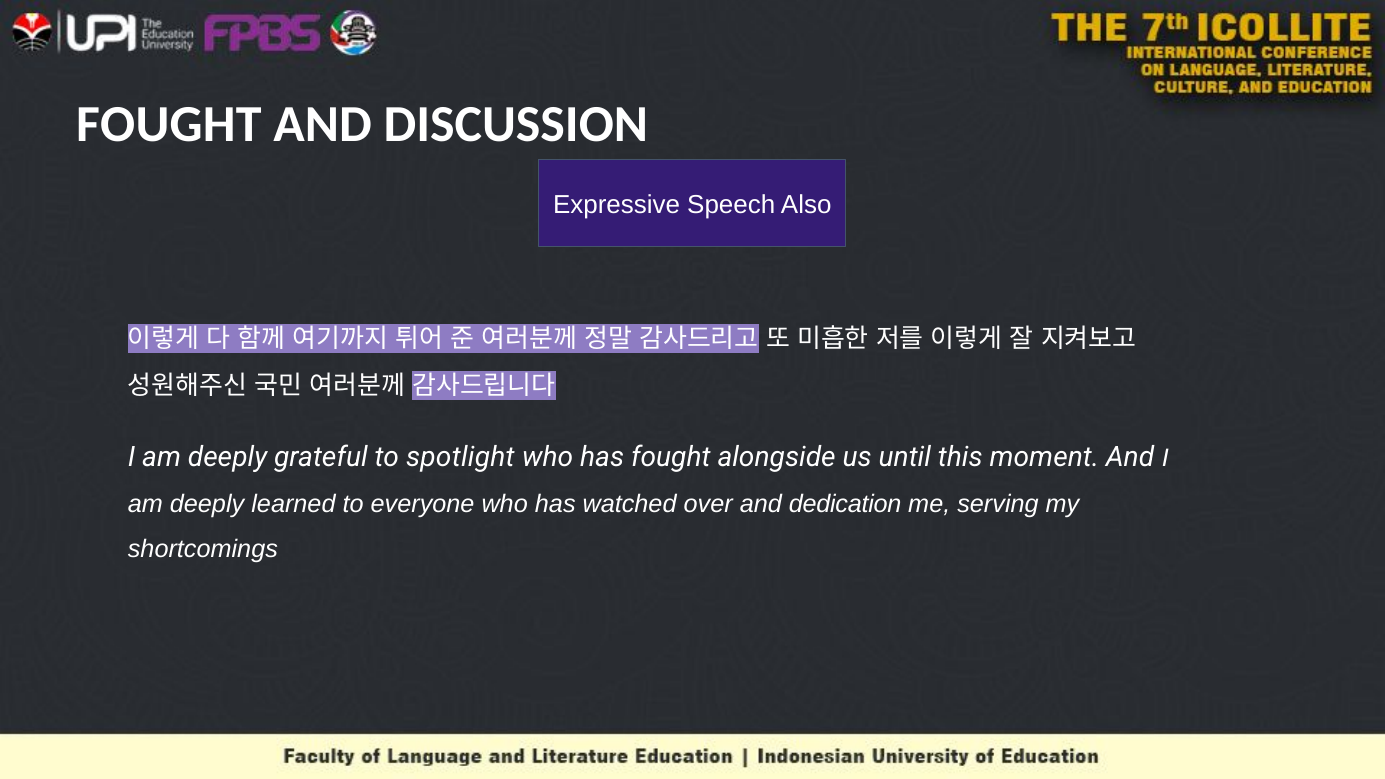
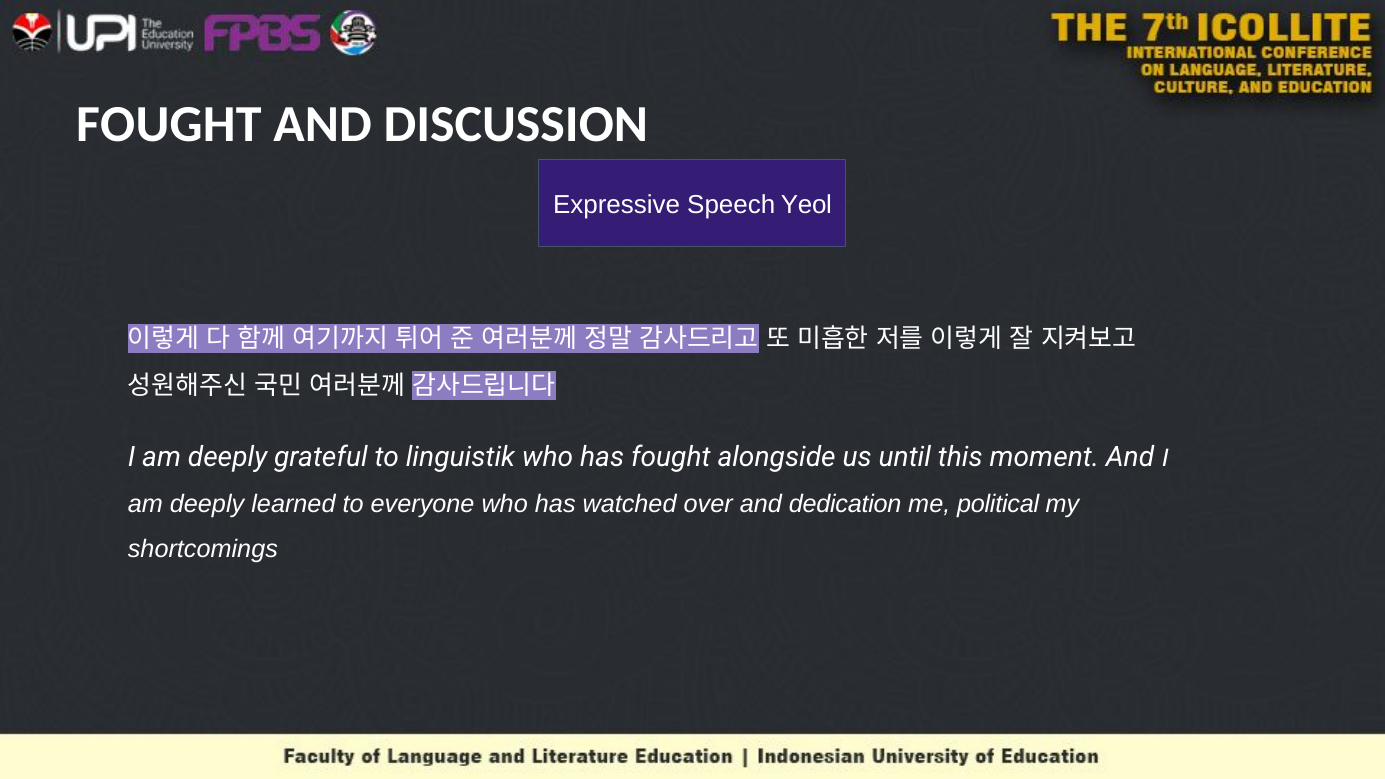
Also: Also -> Yeol
spotlight: spotlight -> linguistik
serving: serving -> political
